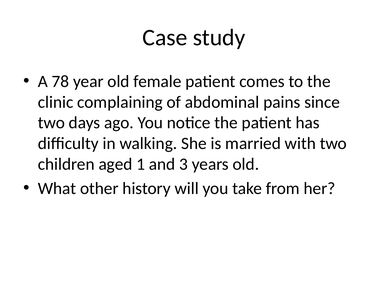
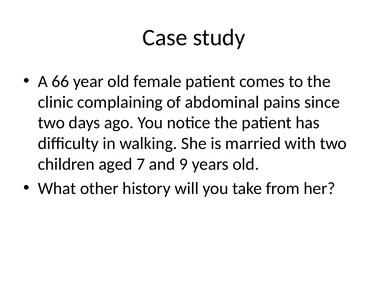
78: 78 -> 66
1: 1 -> 7
3: 3 -> 9
